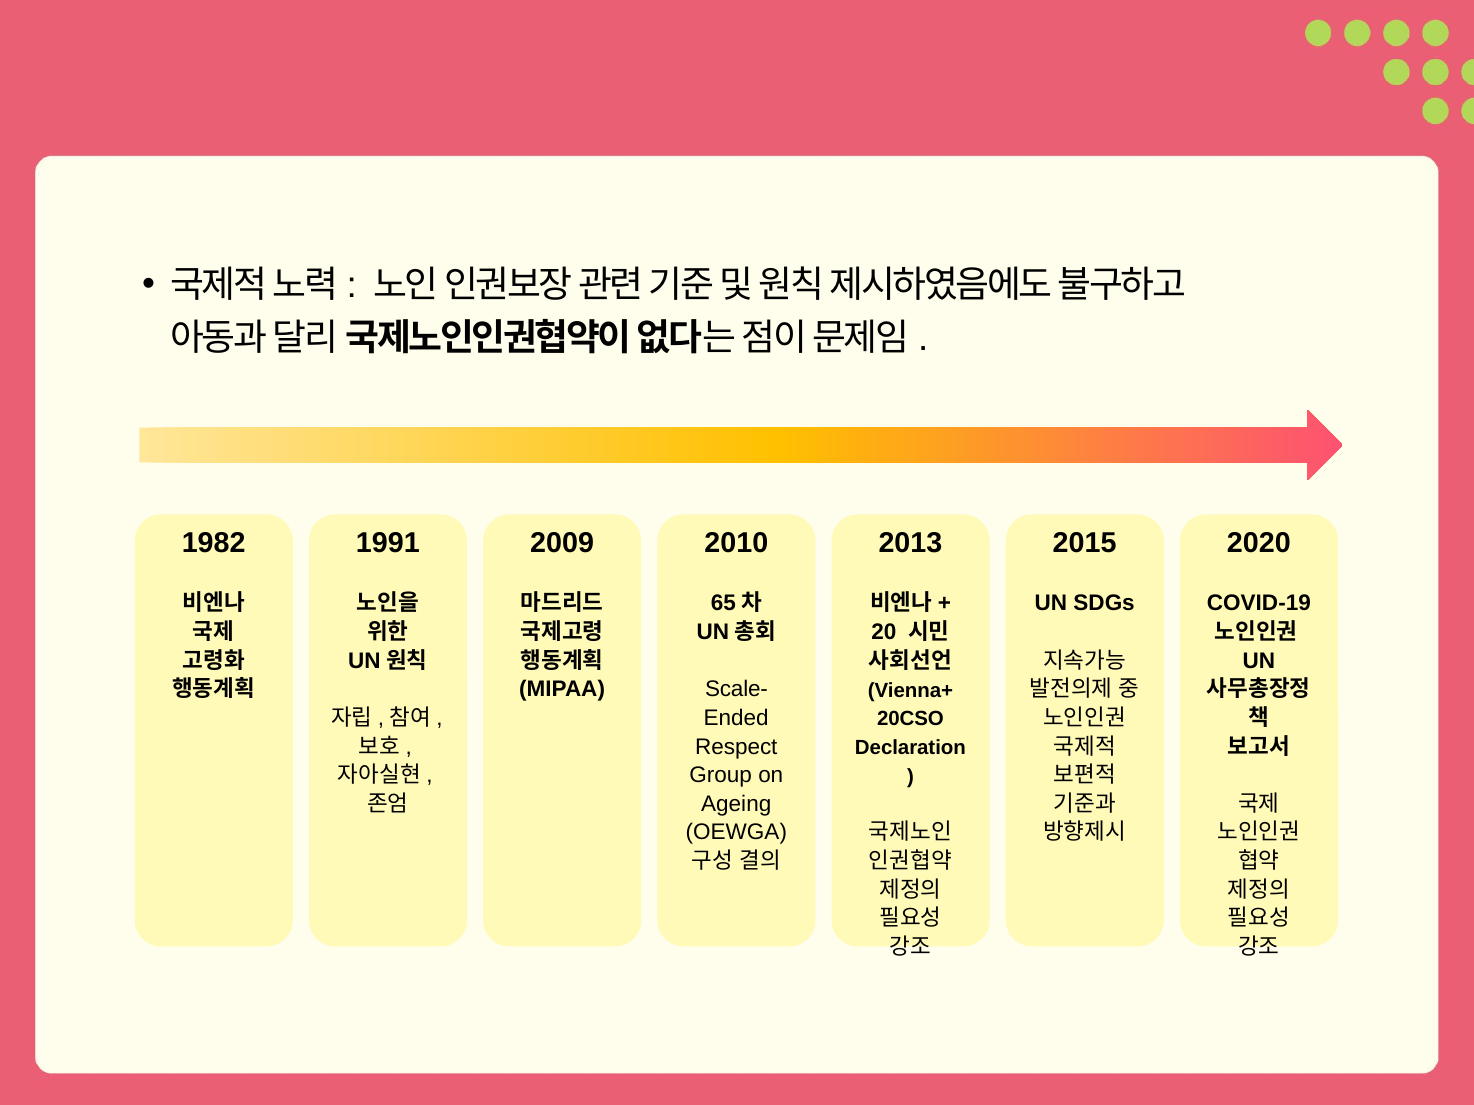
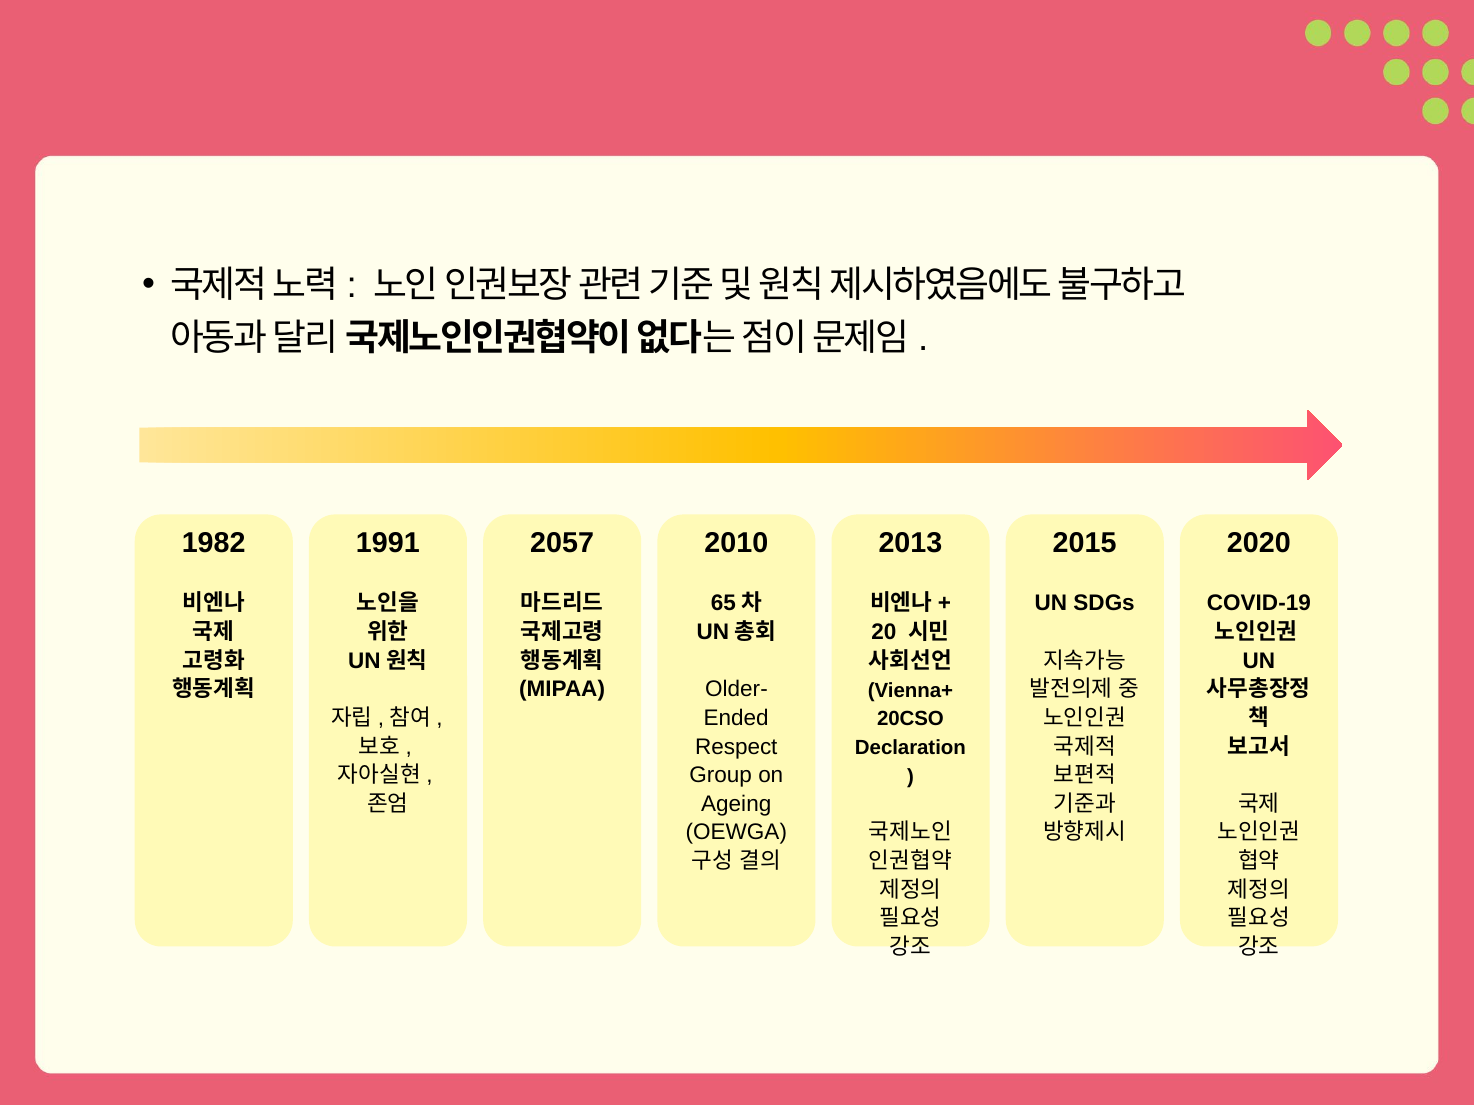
2009: 2009 -> 2057
Scale-: Scale- -> Older-
